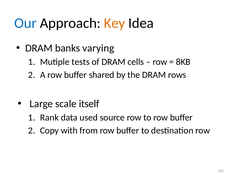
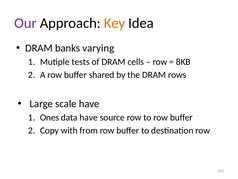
Our colour: blue -> purple
scale itself: itself -> have
Rank: Rank -> Ones
data used: used -> have
